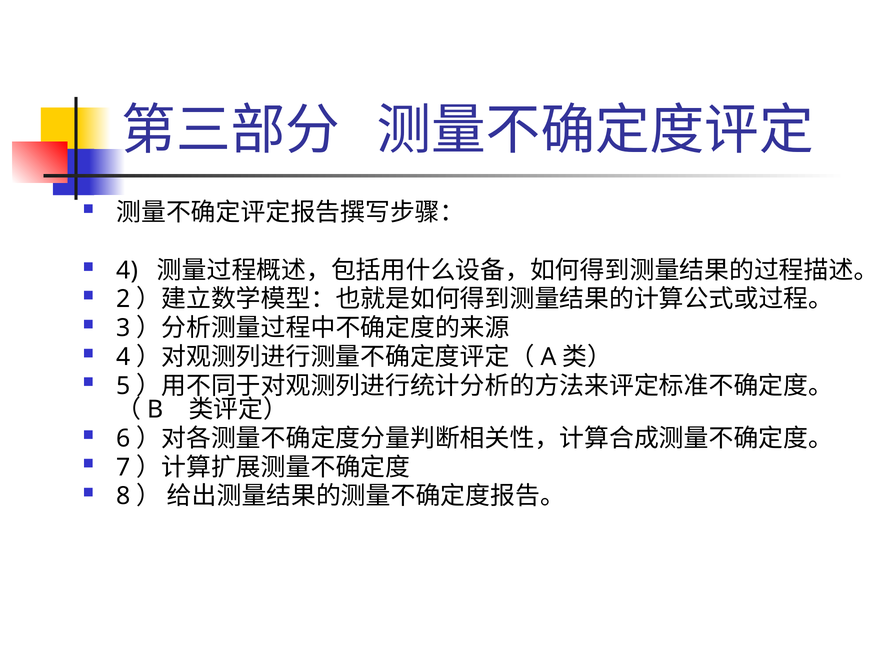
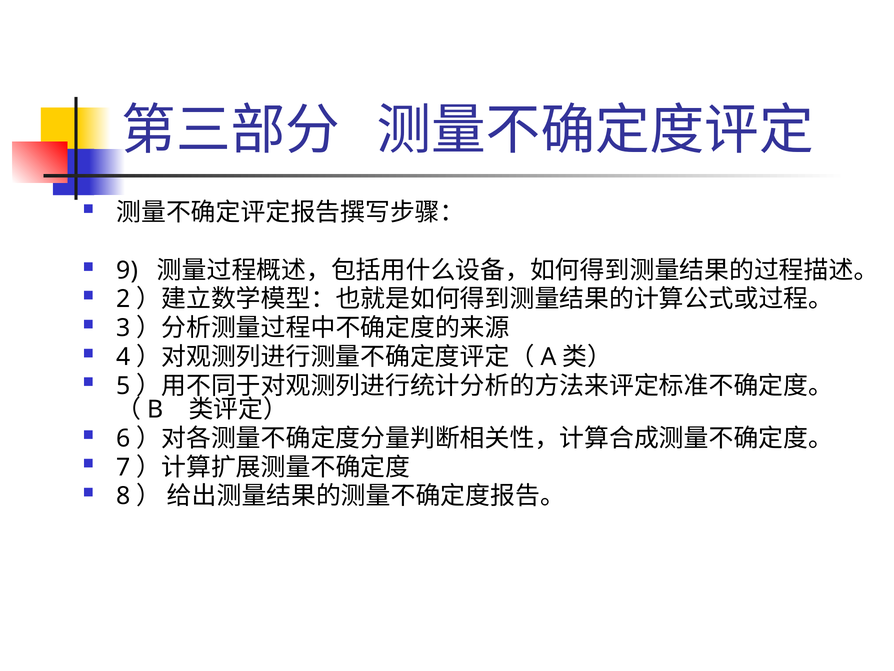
4 at (127, 270): 4 -> 9
